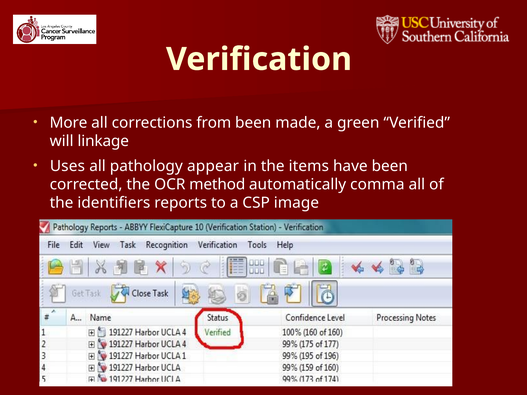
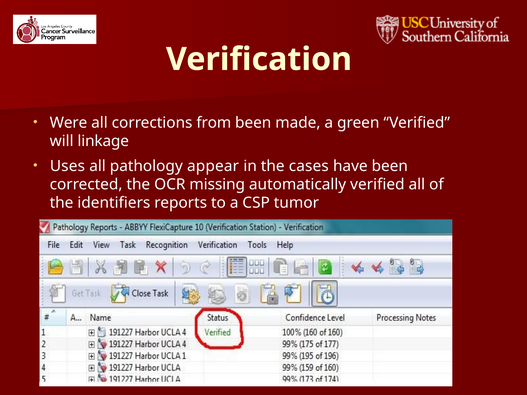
More: More -> Were
items: items -> cases
method: method -> missing
automatically comma: comma -> verified
image: image -> tumor
